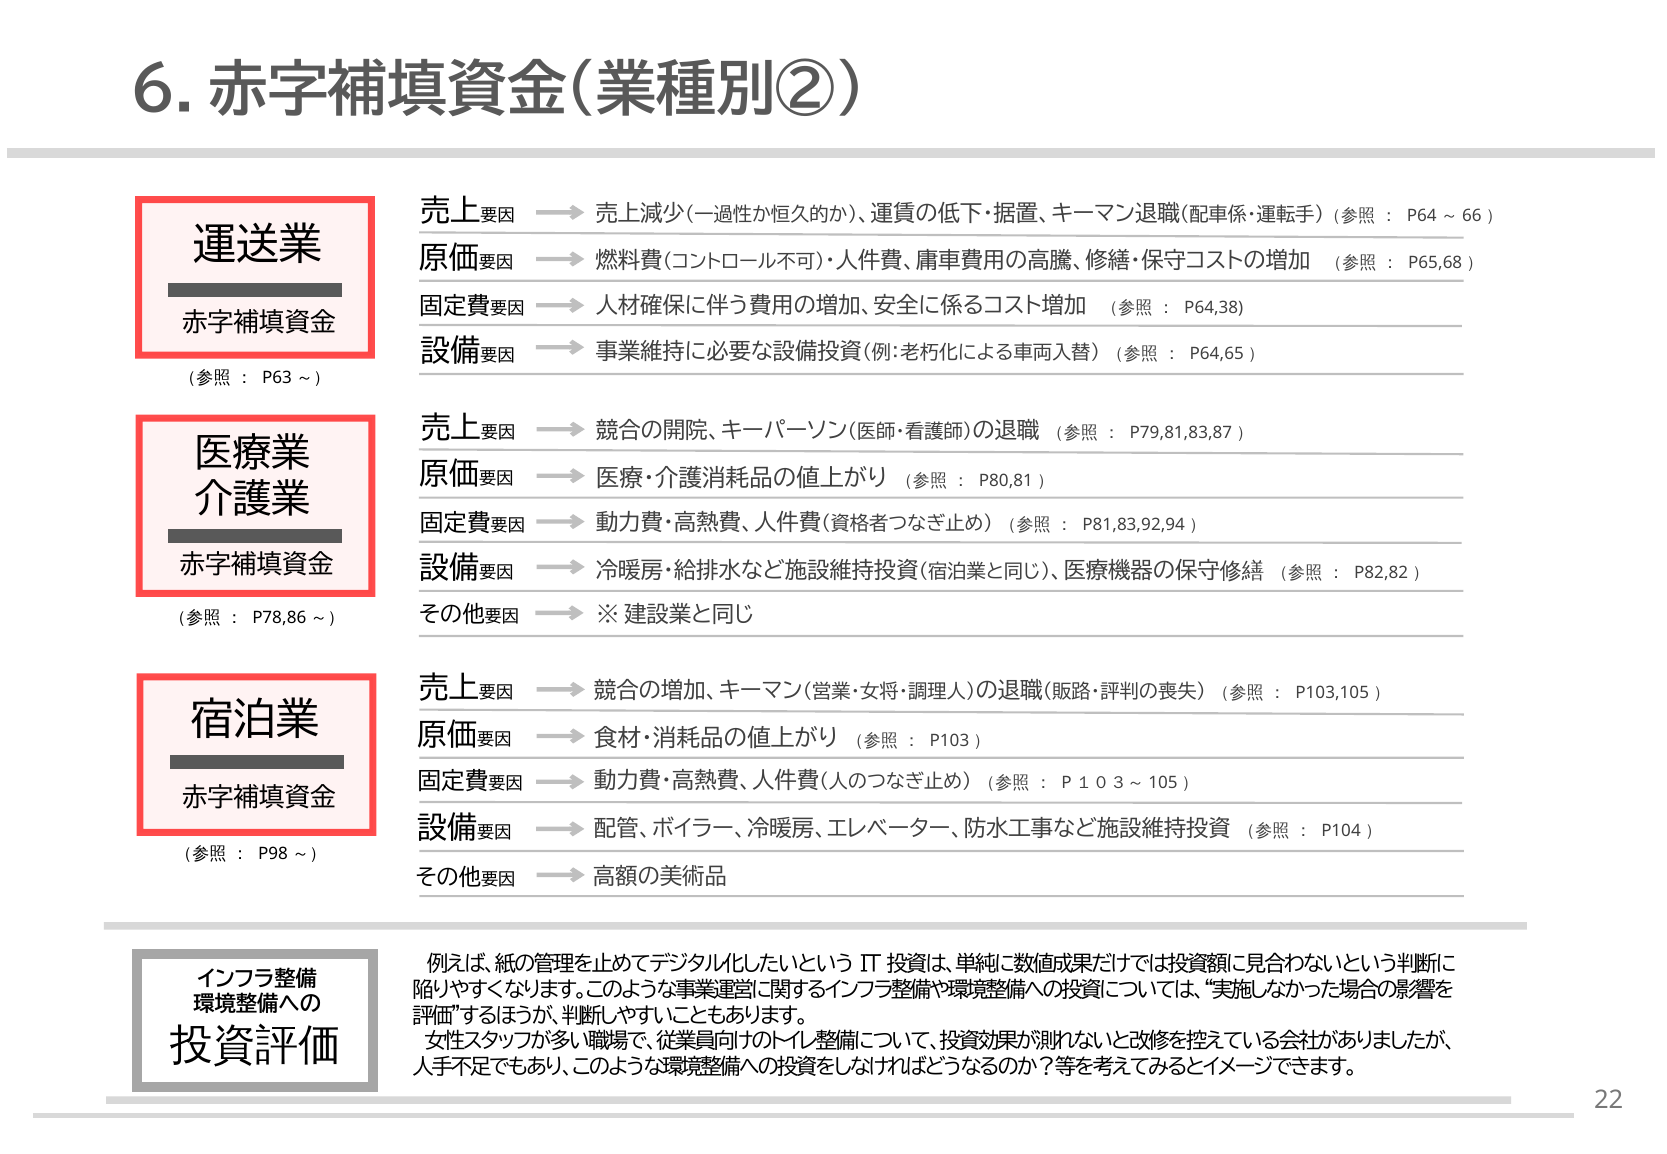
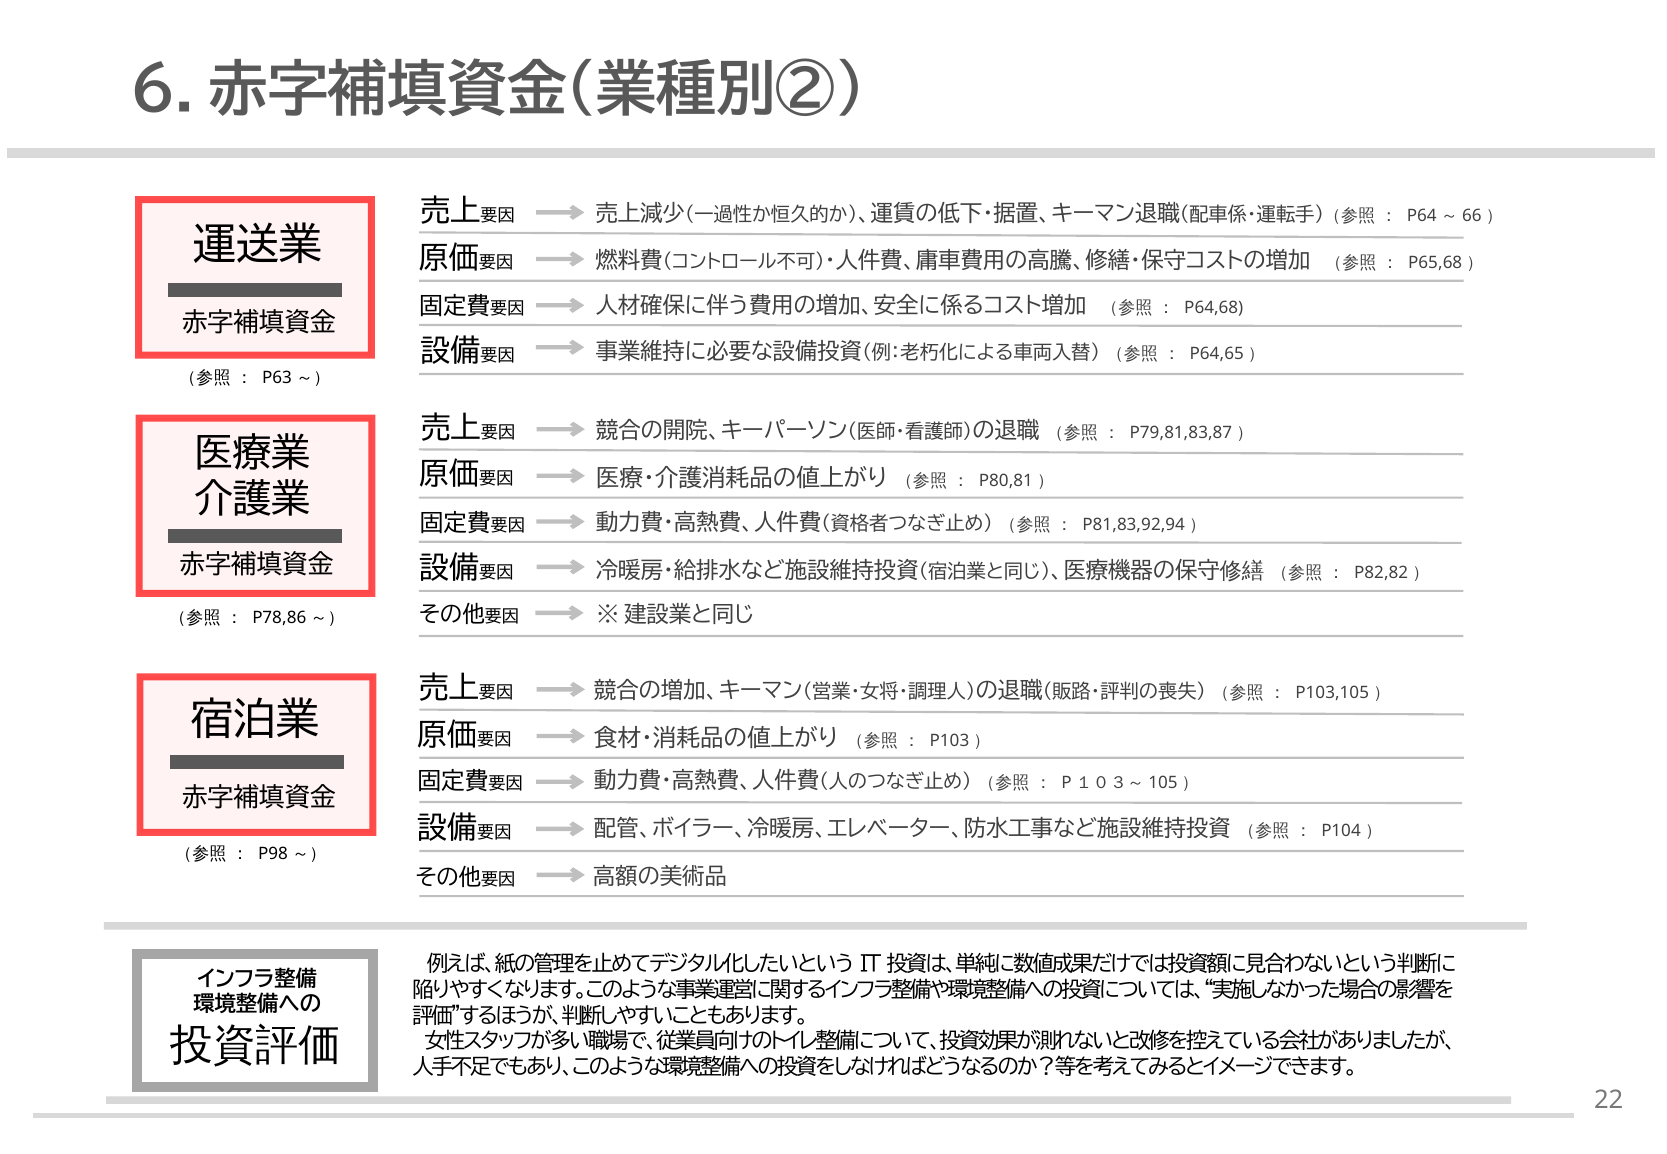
P64,38: P64,38 -> P64,68
